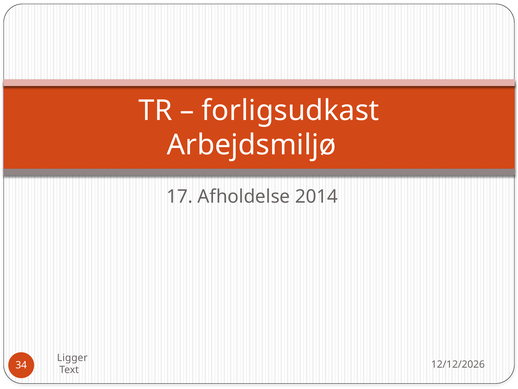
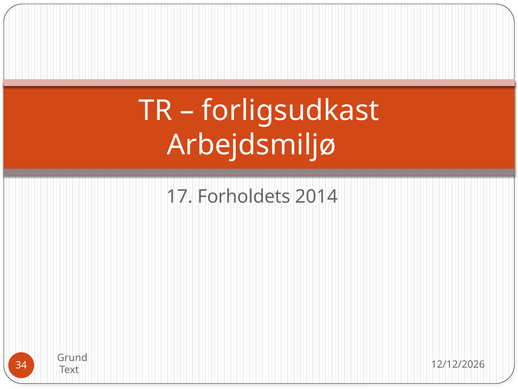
Afholdelse: Afholdelse -> Forholdets
Ligger: Ligger -> Grund
